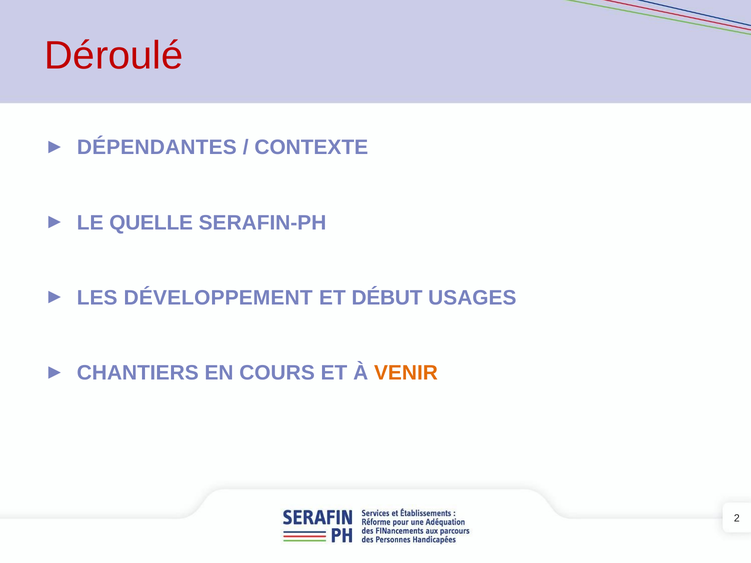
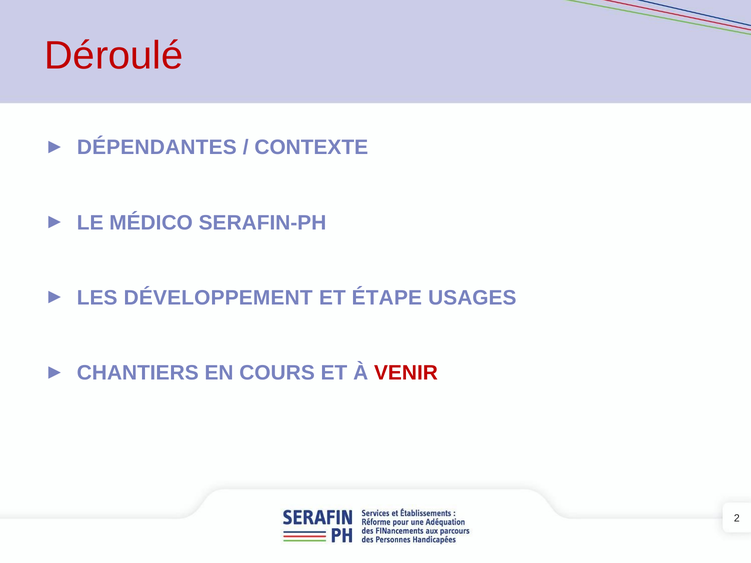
QUELLE: QUELLE -> MÉDICO
DÉBUT: DÉBUT -> ÉTAPE
VENIR colour: orange -> red
